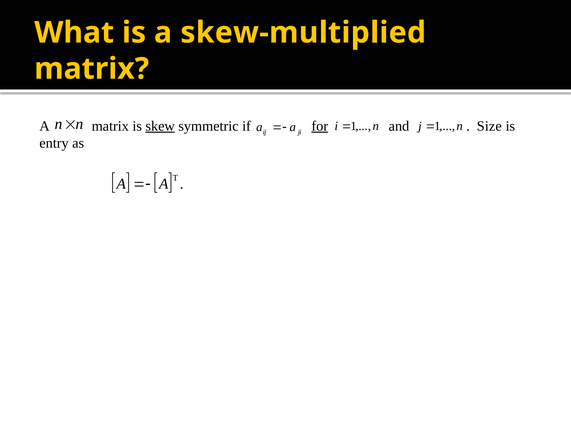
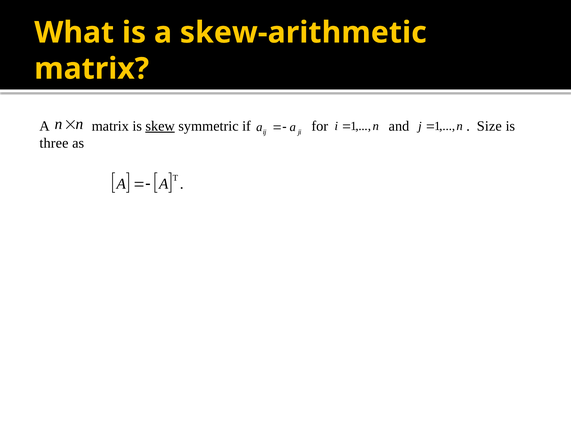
skew-multiplied: skew-multiplied -> skew-arithmetic
for underline: present -> none
entry: entry -> three
